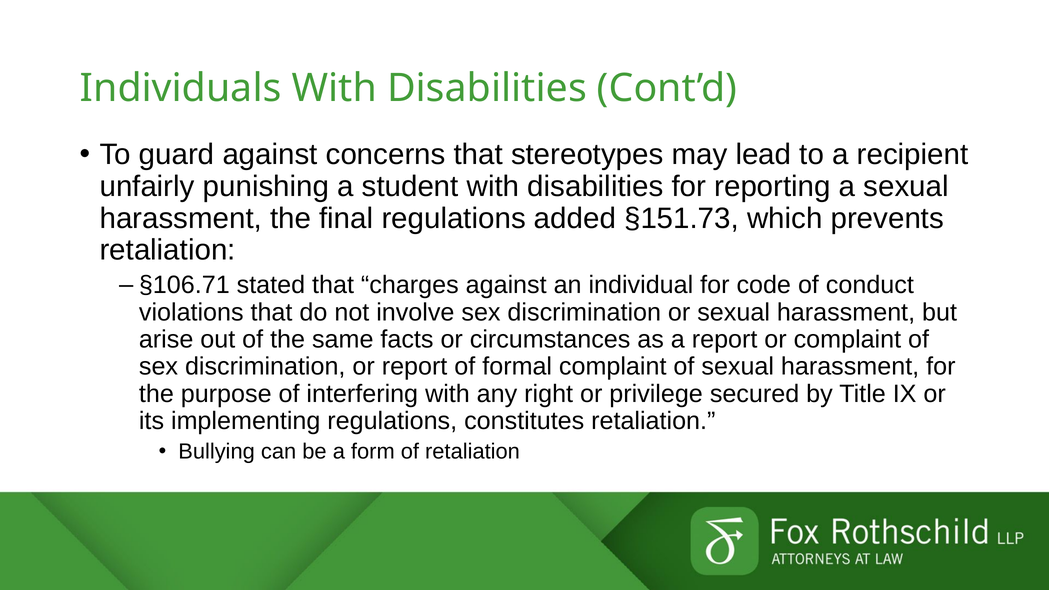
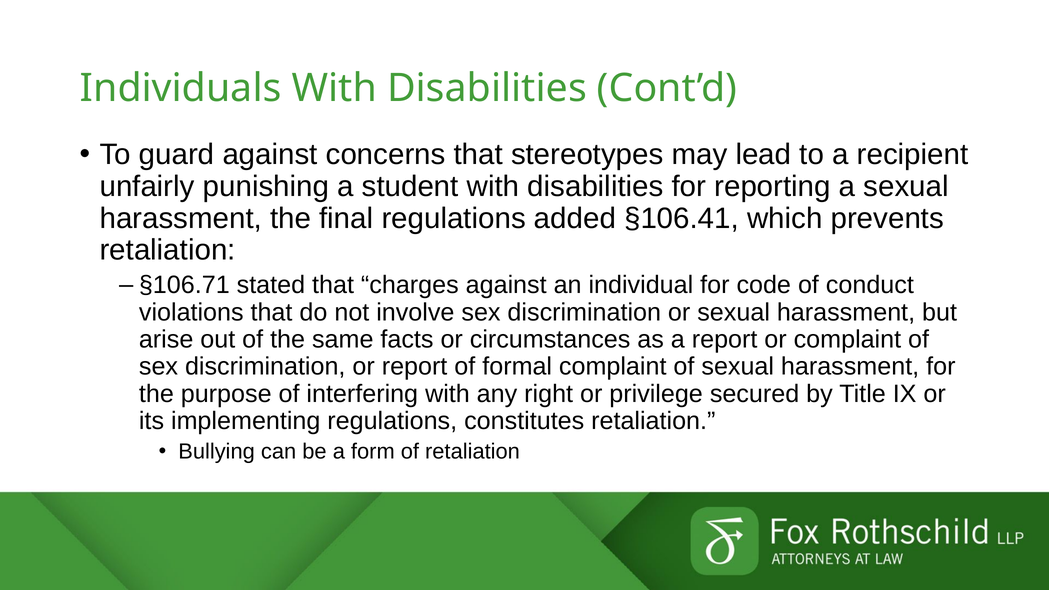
§151.73: §151.73 -> §106.41
